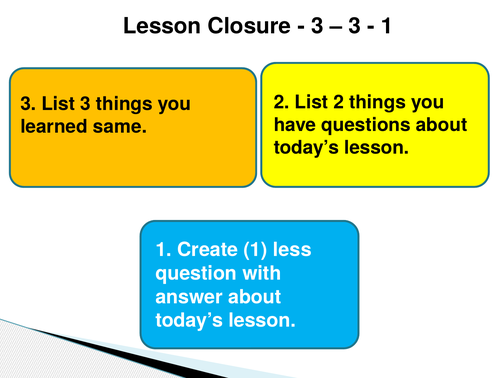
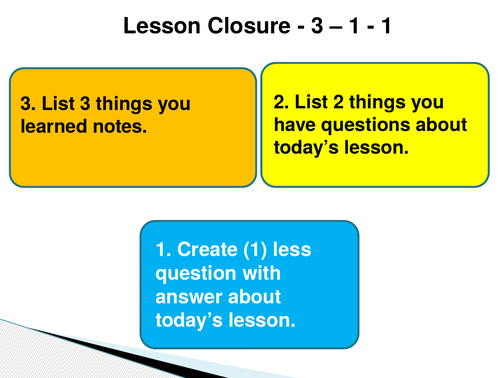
3 at (355, 26): 3 -> 1
same: same -> notes
